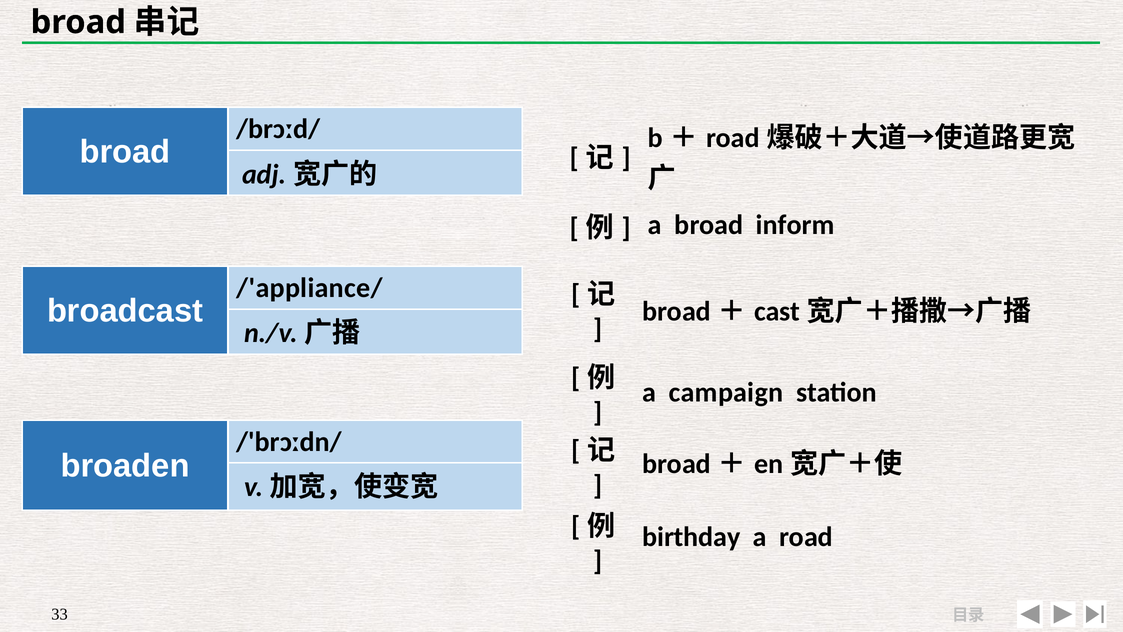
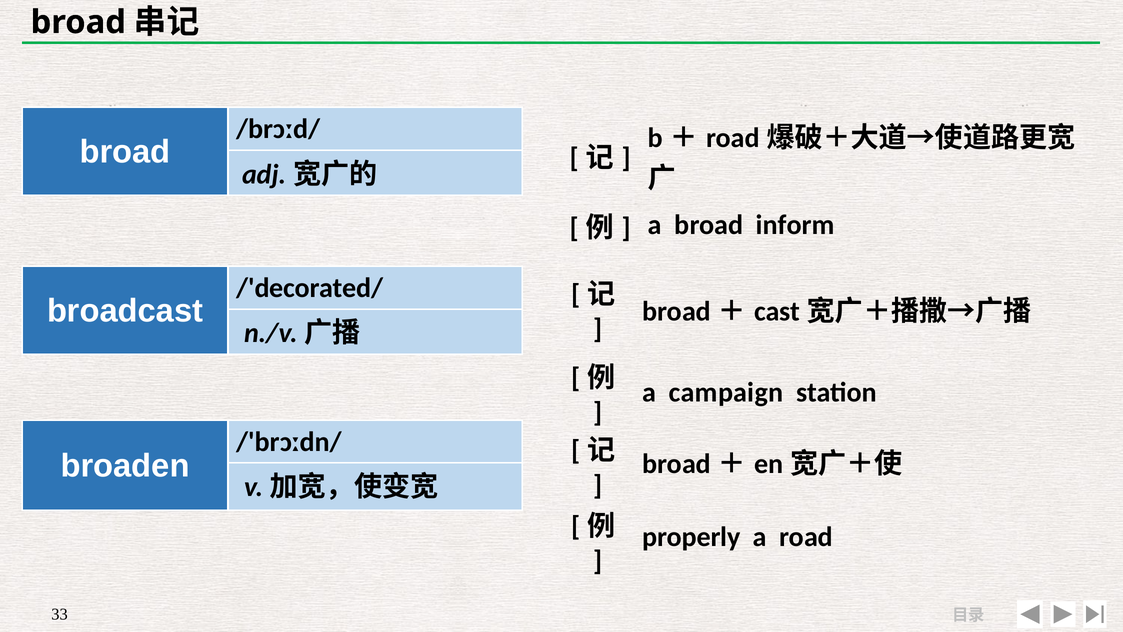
/'appliance/: /'appliance/ -> /'decorated/
birthday: birthday -> properly
